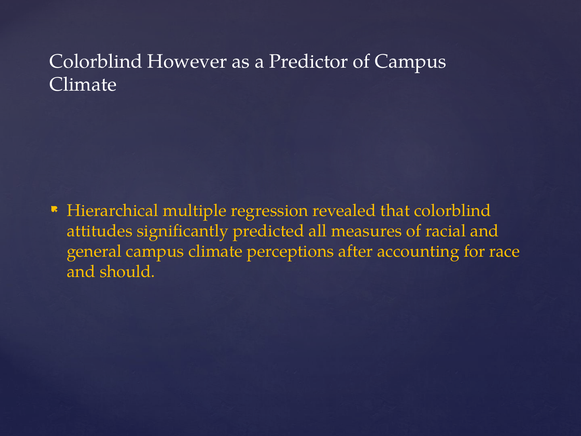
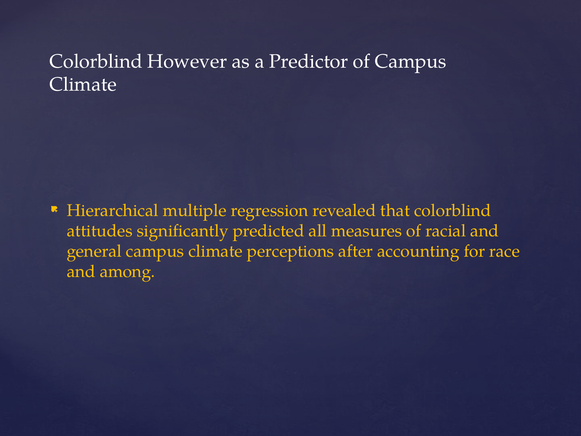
should: should -> among
